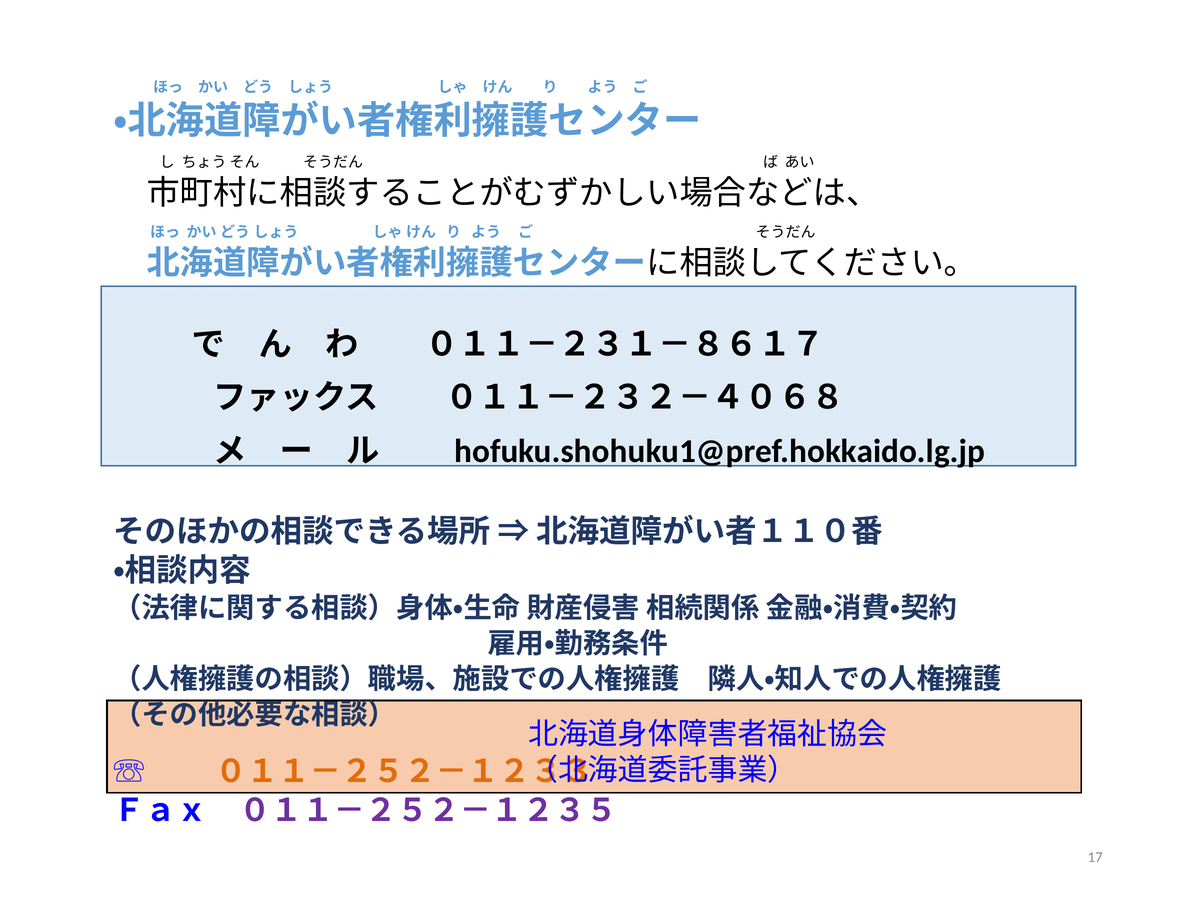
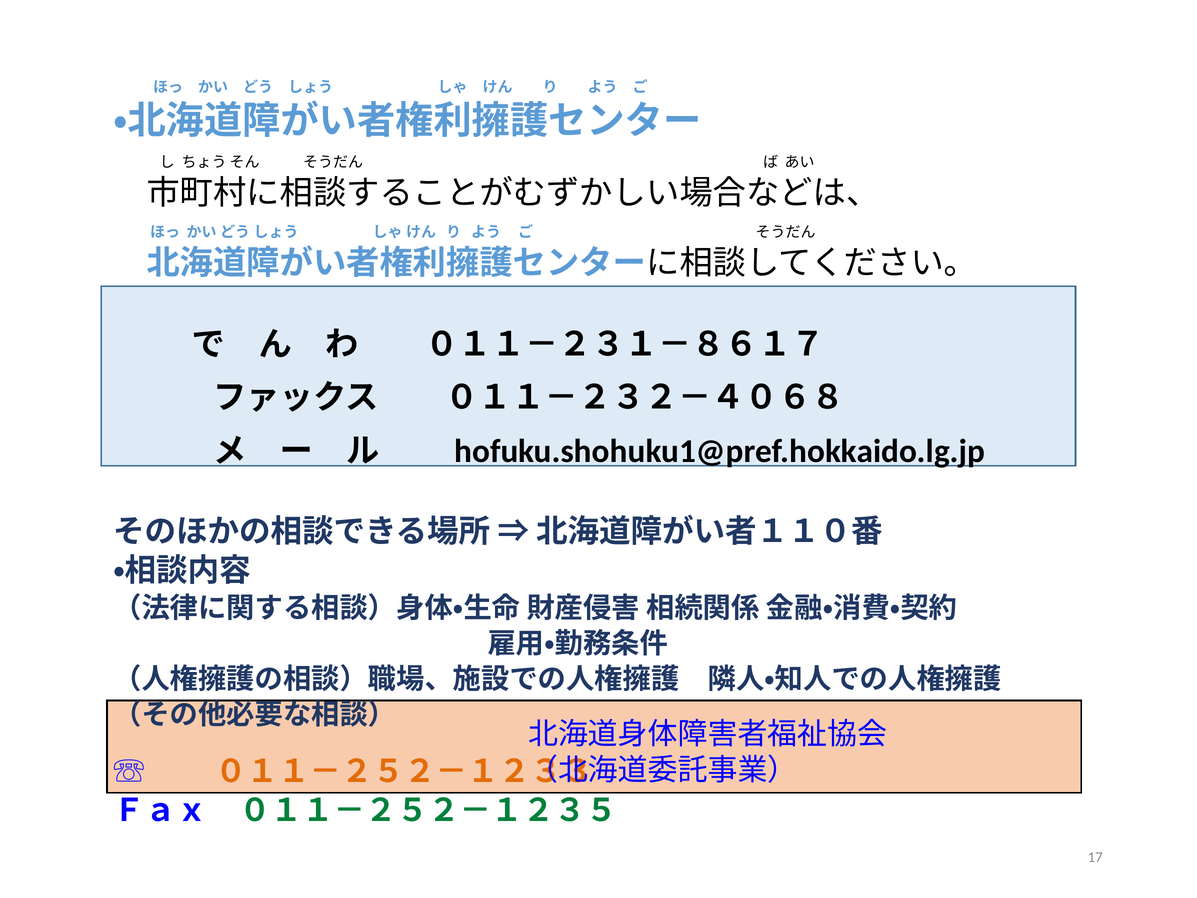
０１１－２５２－１２３５ colour: purple -> green
